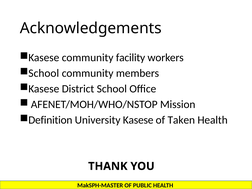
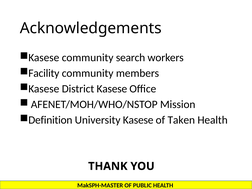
facility: facility -> search
School at (44, 73): School -> Facility
District School: School -> Kasese
